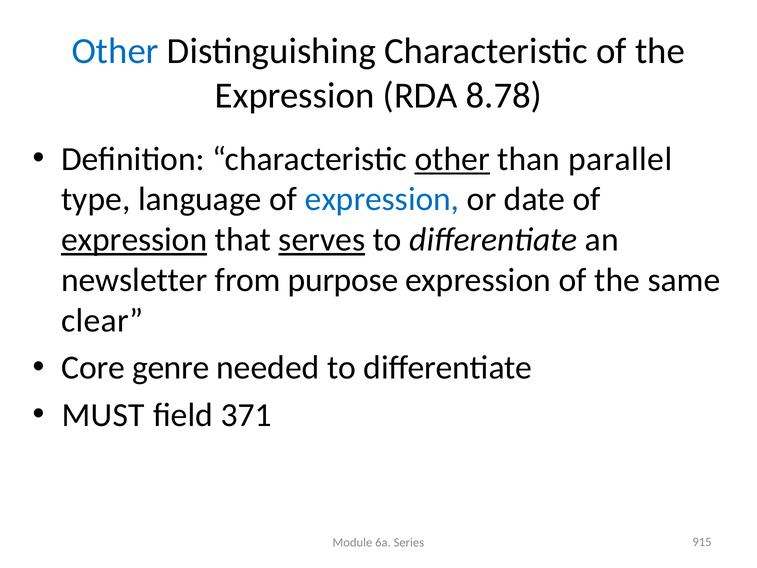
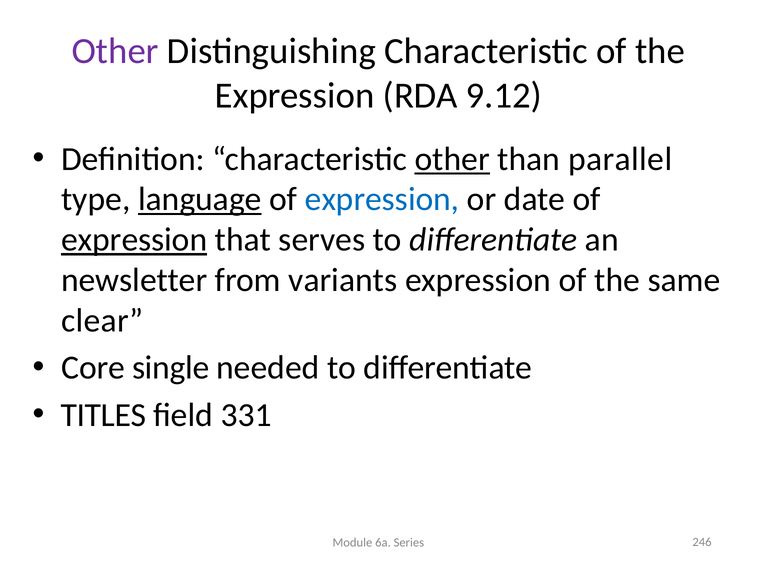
Other at (115, 51) colour: blue -> purple
8.78: 8.78 -> 9.12
language underline: none -> present
serves underline: present -> none
purpose: purpose -> variants
genre: genre -> single
MUST: MUST -> TITLES
371: 371 -> 331
915: 915 -> 246
